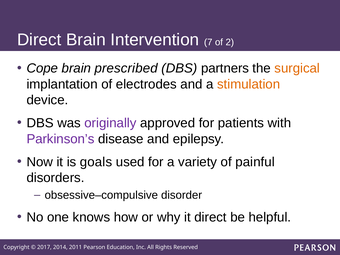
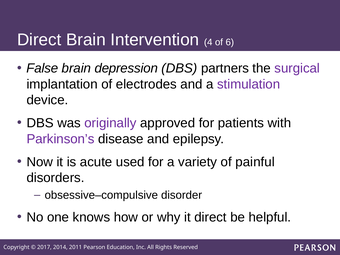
7: 7 -> 4
2: 2 -> 6
Cope: Cope -> False
prescribed: prescribed -> depression
surgical colour: orange -> purple
stimulation colour: orange -> purple
goals: goals -> acute
